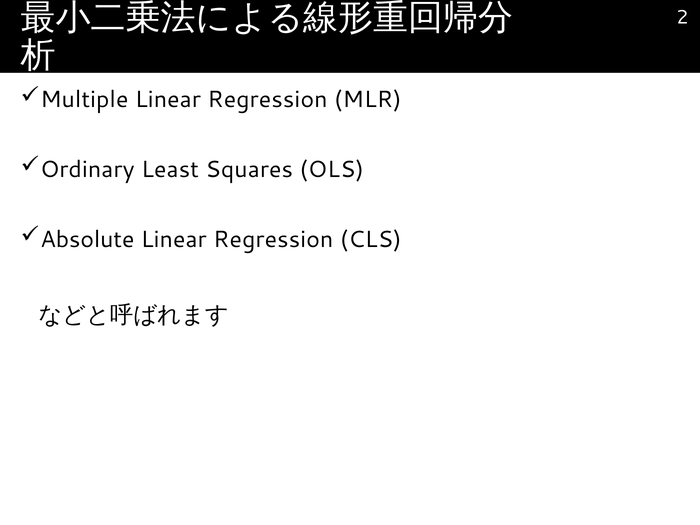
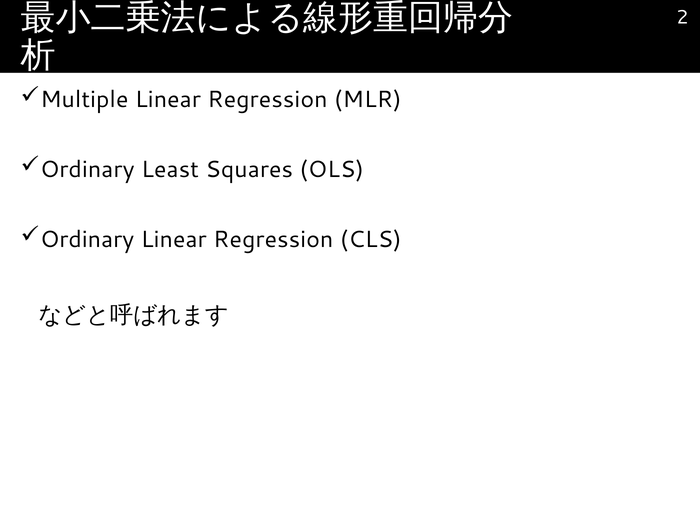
Absolute at (87, 239): Absolute -> Ordinary
